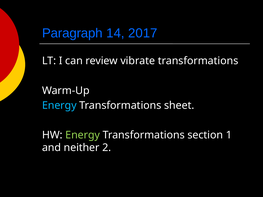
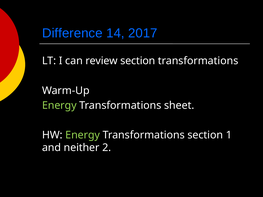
Paragraph: Paragraph -> Difference
review vibrate: vibrate -> section
Energy at (59, 105) colour: light blue -> light green
